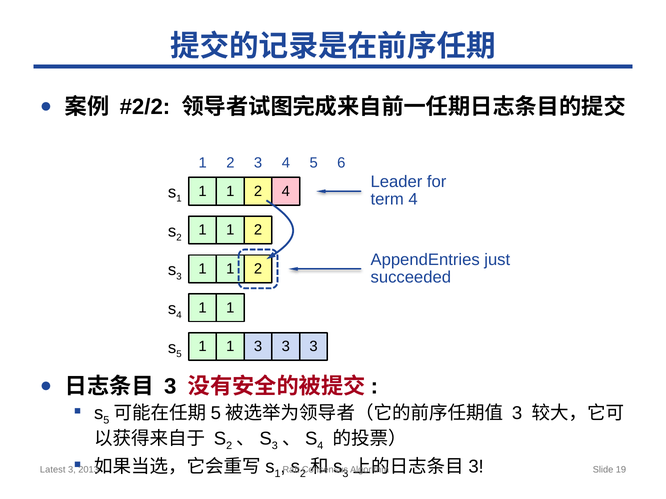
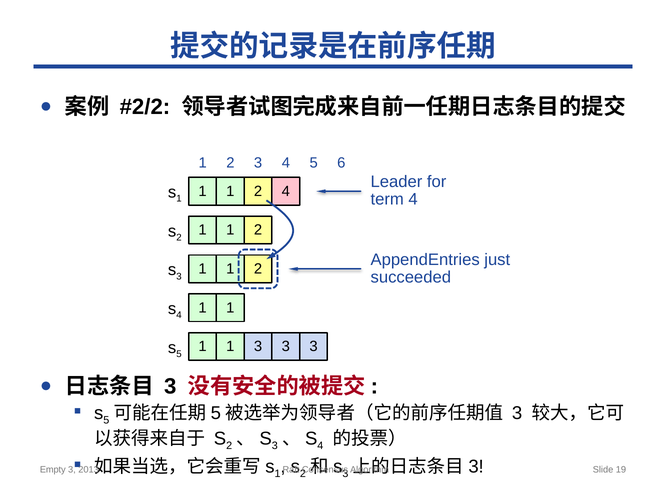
Latest: Latest -> Empty
